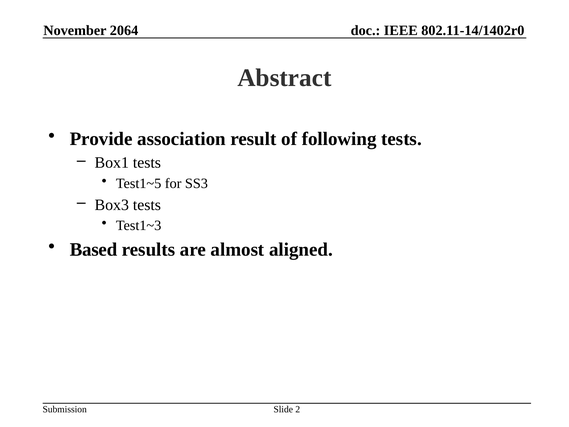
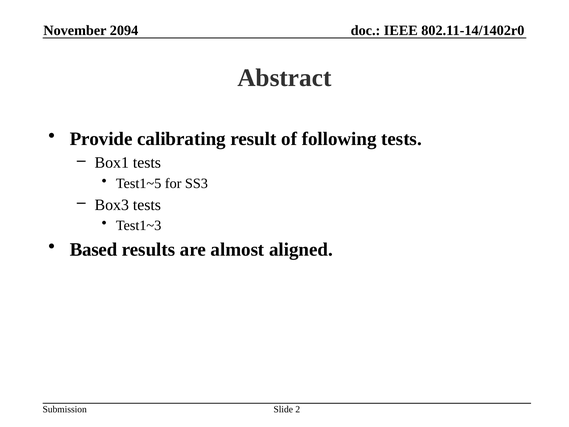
2064: 2064 -> 2094
association: association -> calibrating
